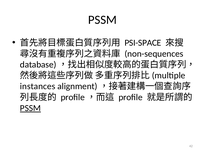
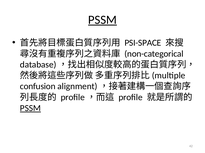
PSSM at (102, 20) underline: none -> present
non-sequences: non-sequences -> non-categorical
instances: instances -> confusion
